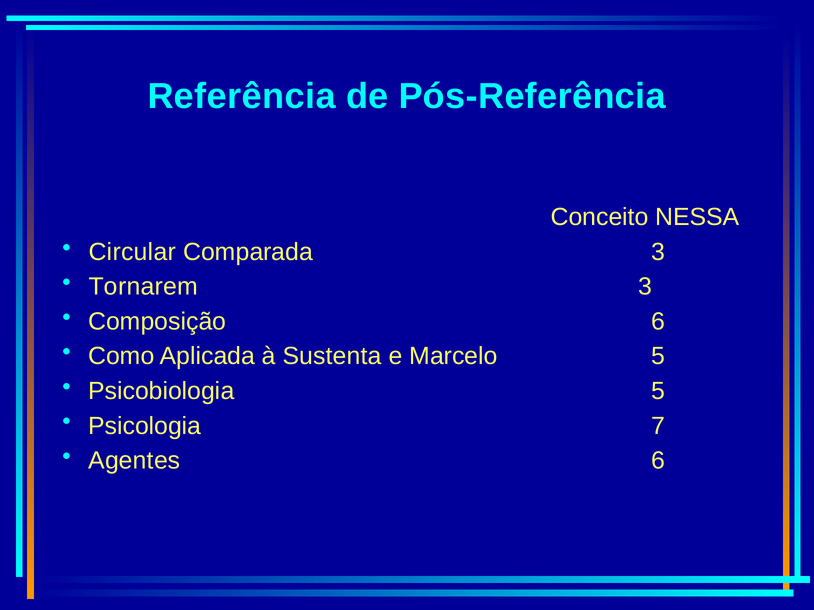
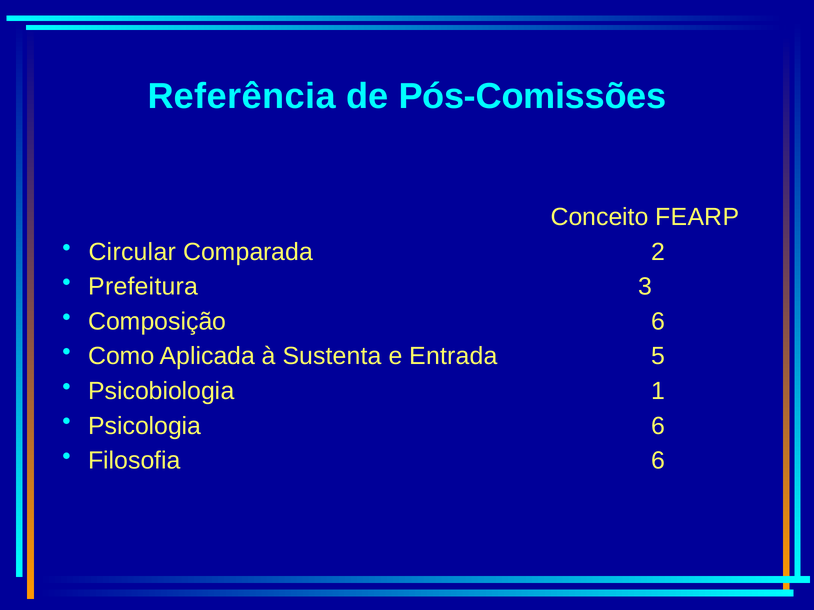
Pós-Referência: Pós-Referência -> Pós-Comissões
NESSA: NESSA -> FEARP
Comparada 3: 3 -> 2
Tornarem: Tornarem -> Prefeitura
Marcelo: Marcelo -> Entrada
Psicobiologia 5: 5 -> 1
Psicologia 7: 7 -> 6
Agentes: Agentes -> Filosofia
